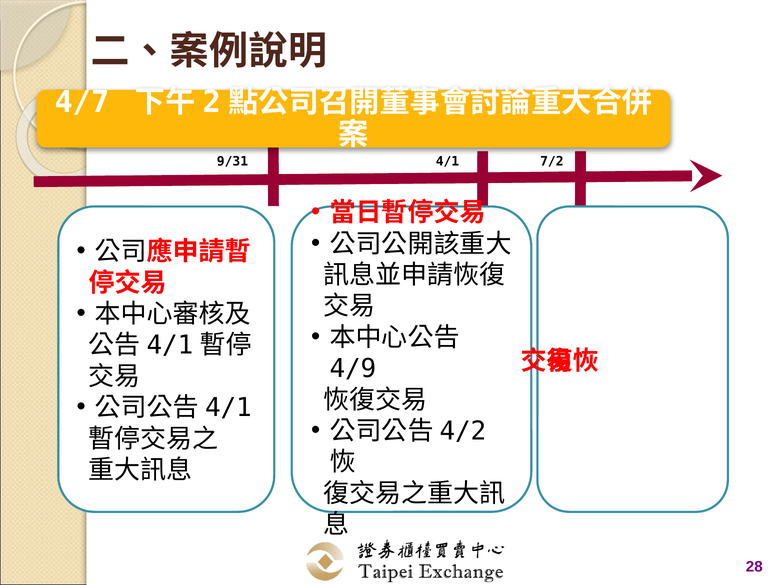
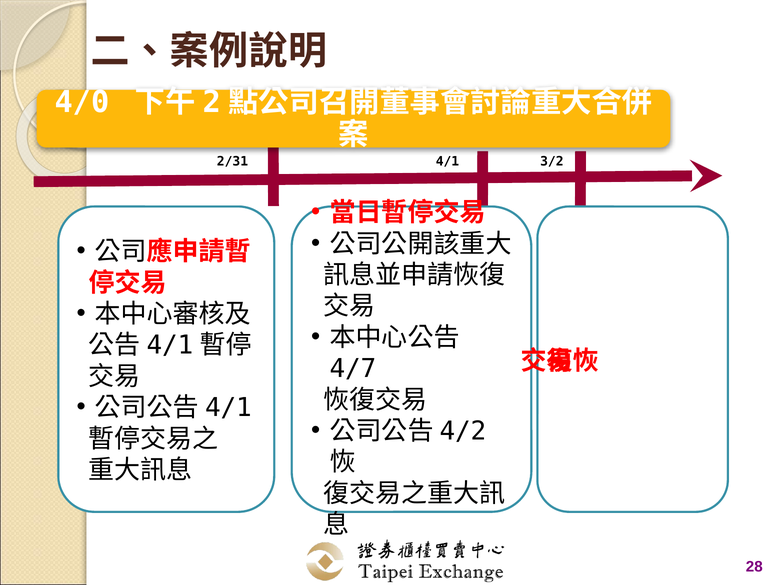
4/7: 4/7 -> 4/0
9/31: 9/31 -> 2/31
7/2: 7/2 -> 3/2
4/9: 4/9 -> 4/7
